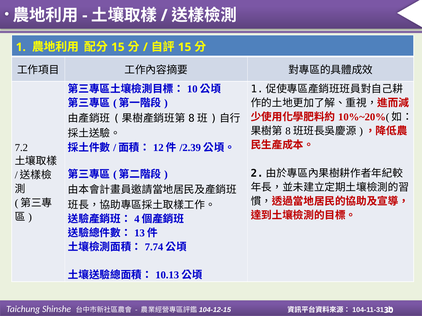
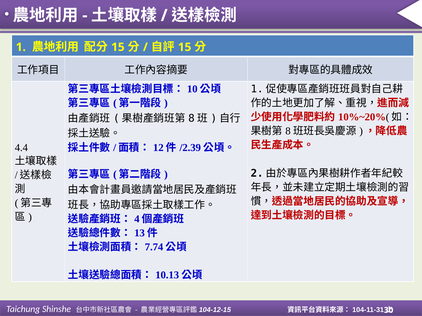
7.2: 7.2 -> 4.4
